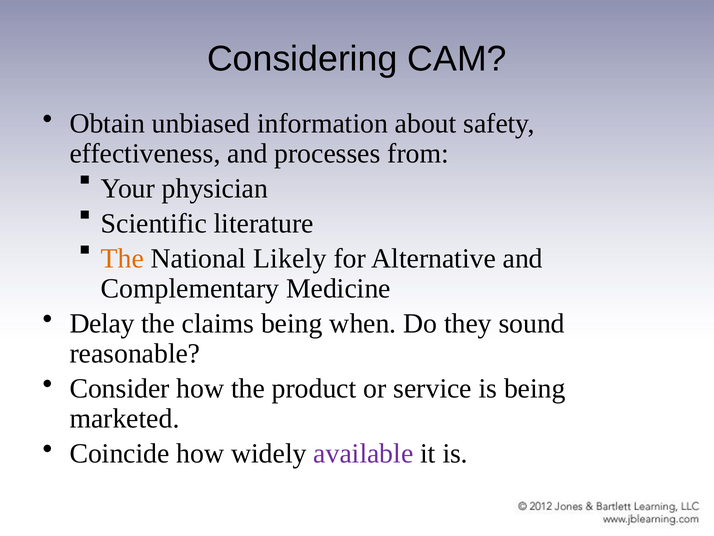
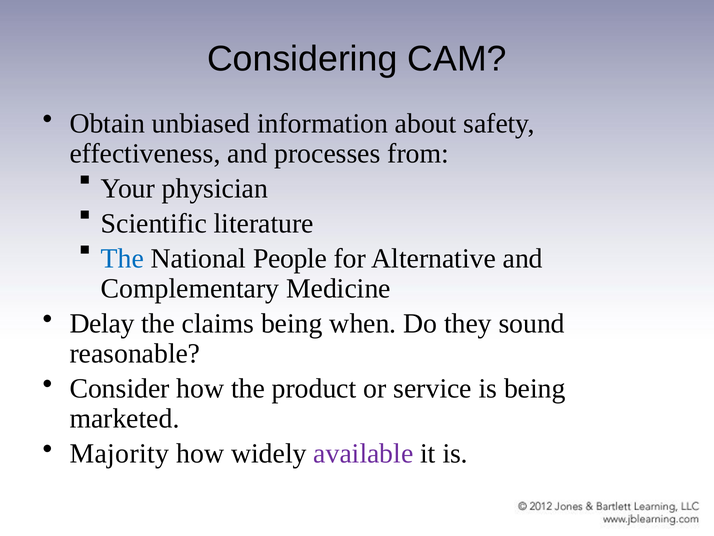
The at (122, 258) colour: orange -> blue
Likely: Likely -> People
Coincide: Coincide -> Majority
